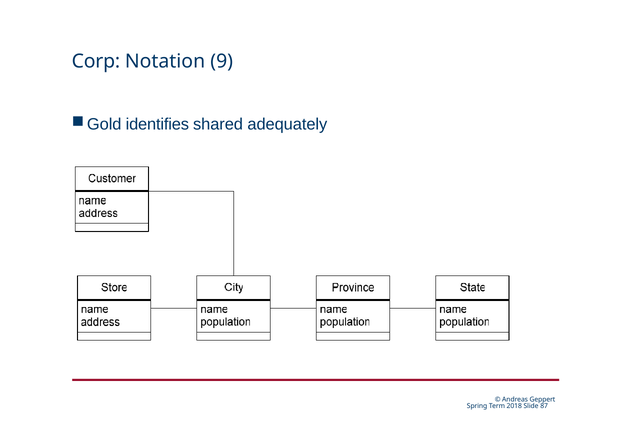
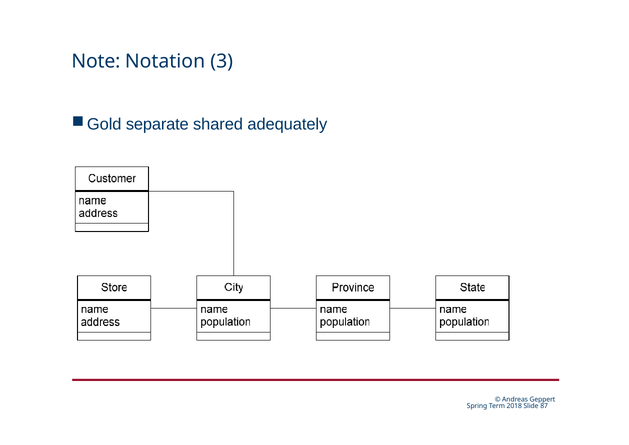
Corp: Corp -> Note
9: 9 -> 3
identifies: identifies -> separate
